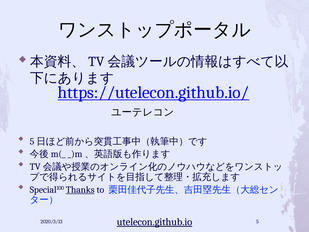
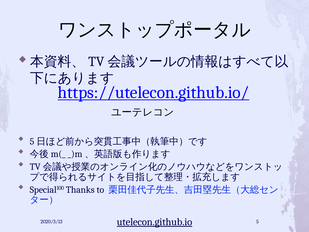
Thanks underline: present -> none
